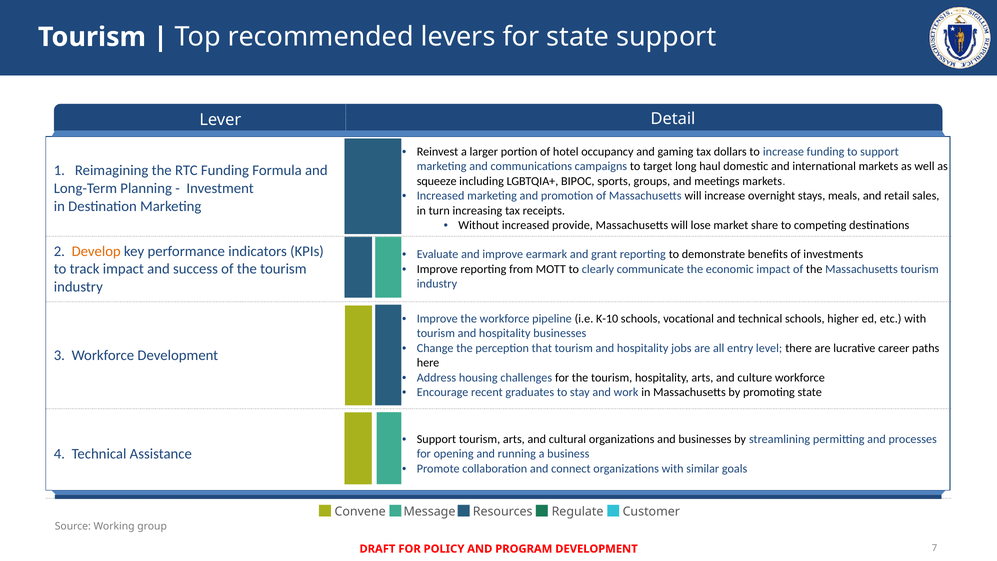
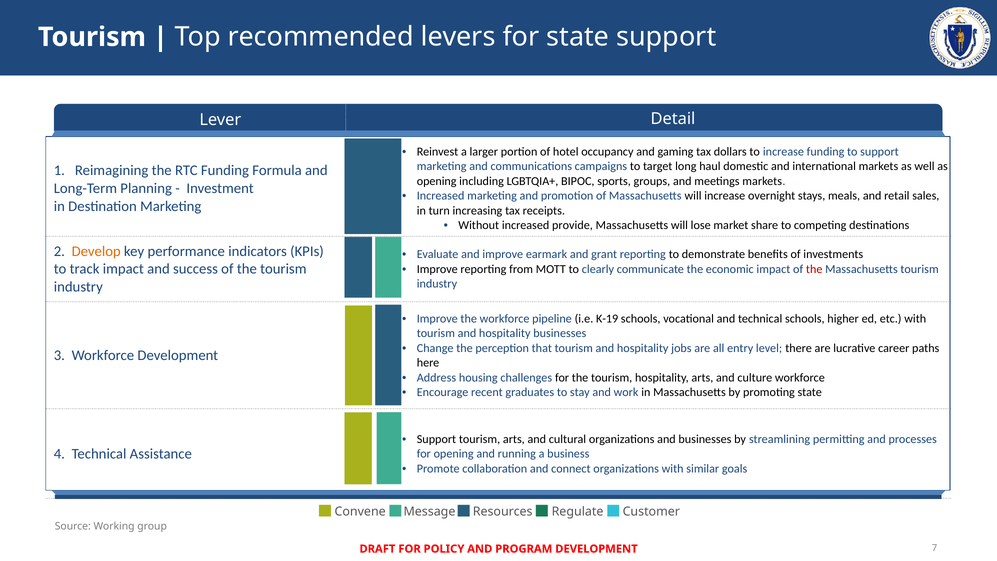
squeeze at (437, 181): squeeze -> opening
the at (814, 269) colour: black -> red
K-10: K-10 -> K-19
